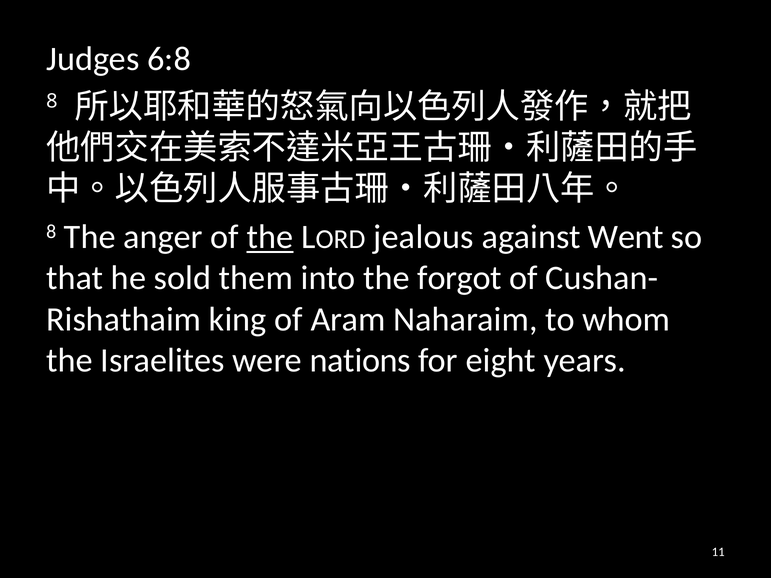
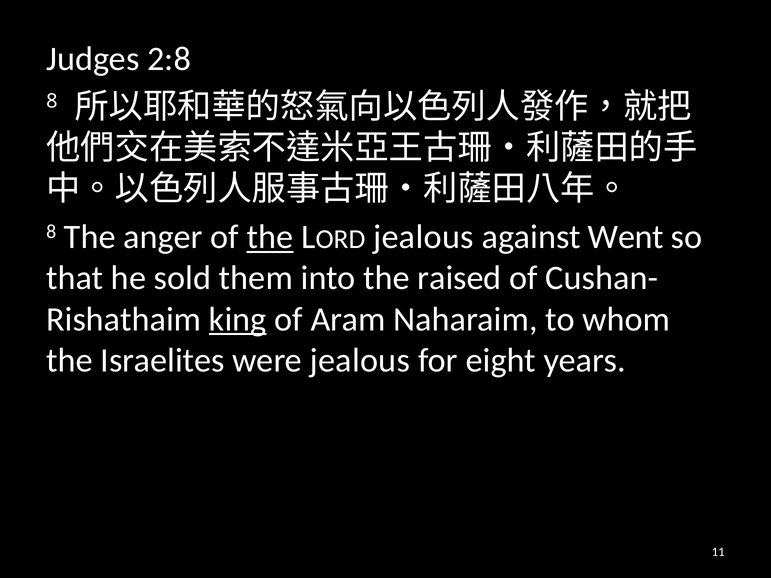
6:8: 6:8 -> 2:8
forgot: forgot -> raised
king underline: none -> present
were nations: nations -> jealous
